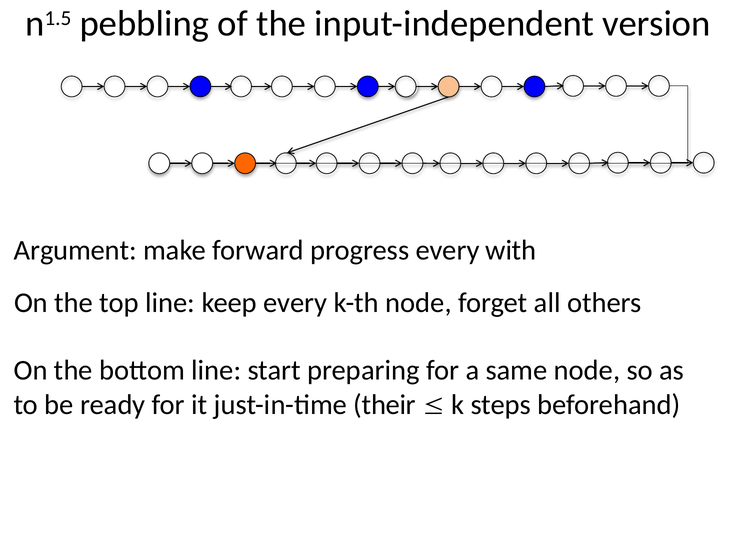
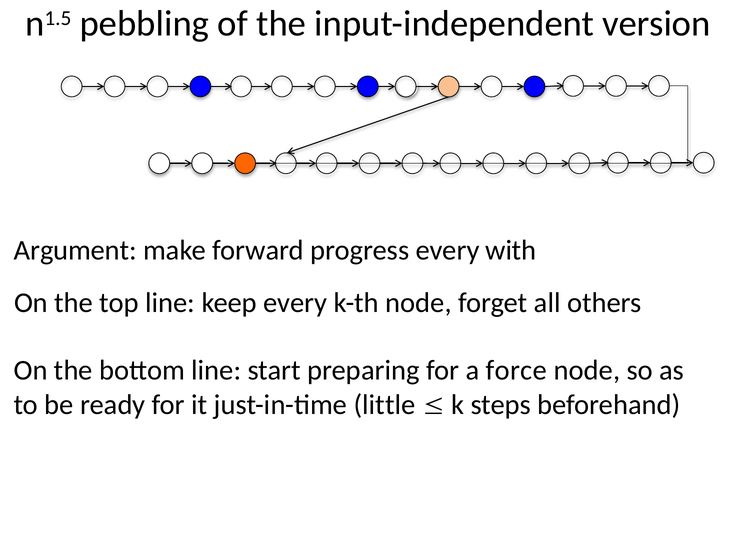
same: same -> force
their: their -> little
